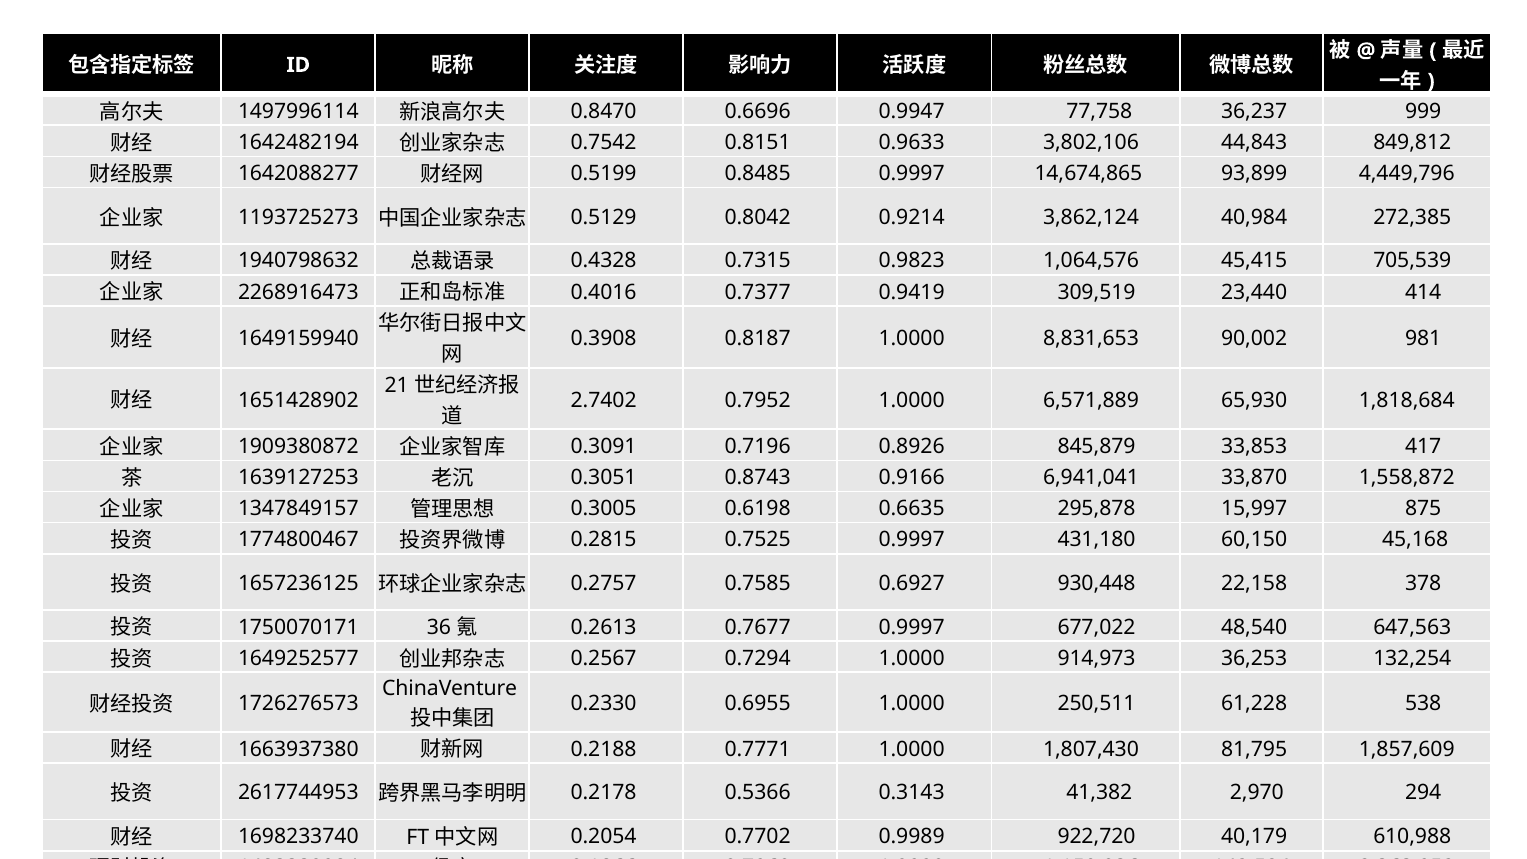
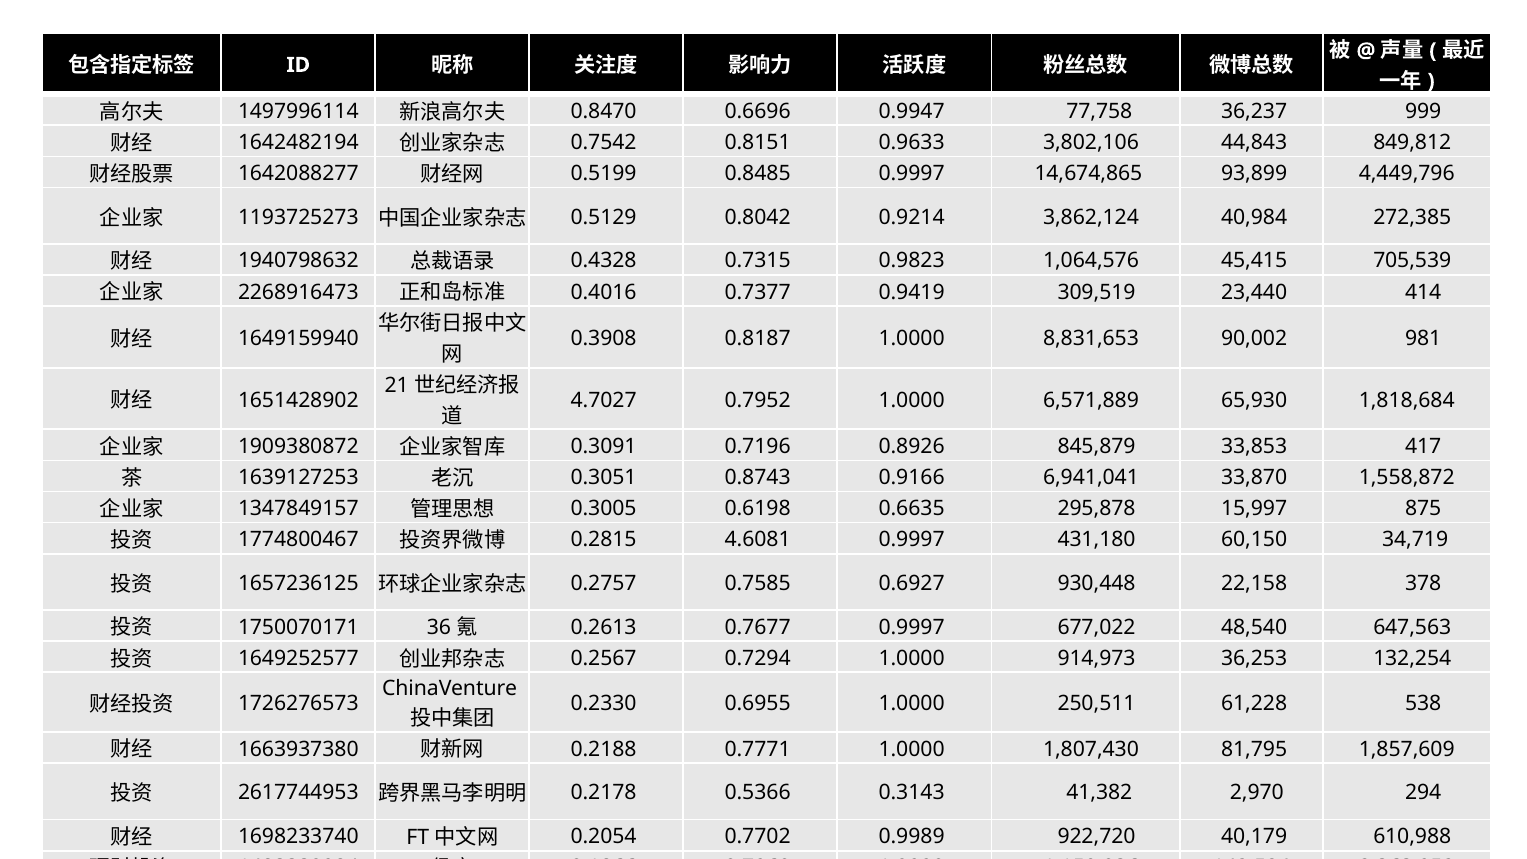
2.7402: 2.7402 -> 4.7027
0.7525: 0.7525 -> 4.6081
45,168: 45,168 -> 34,719
